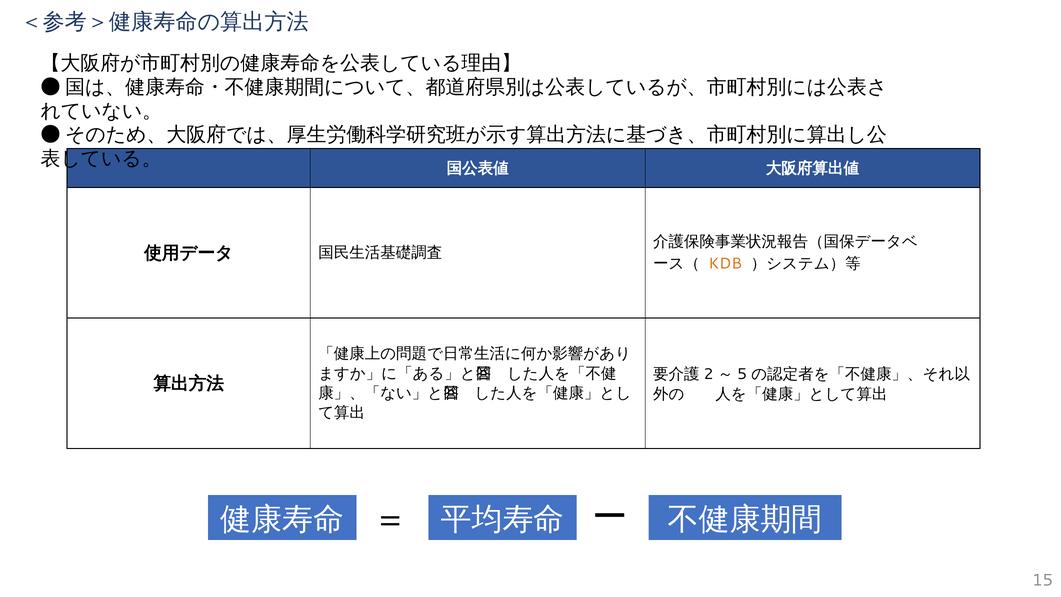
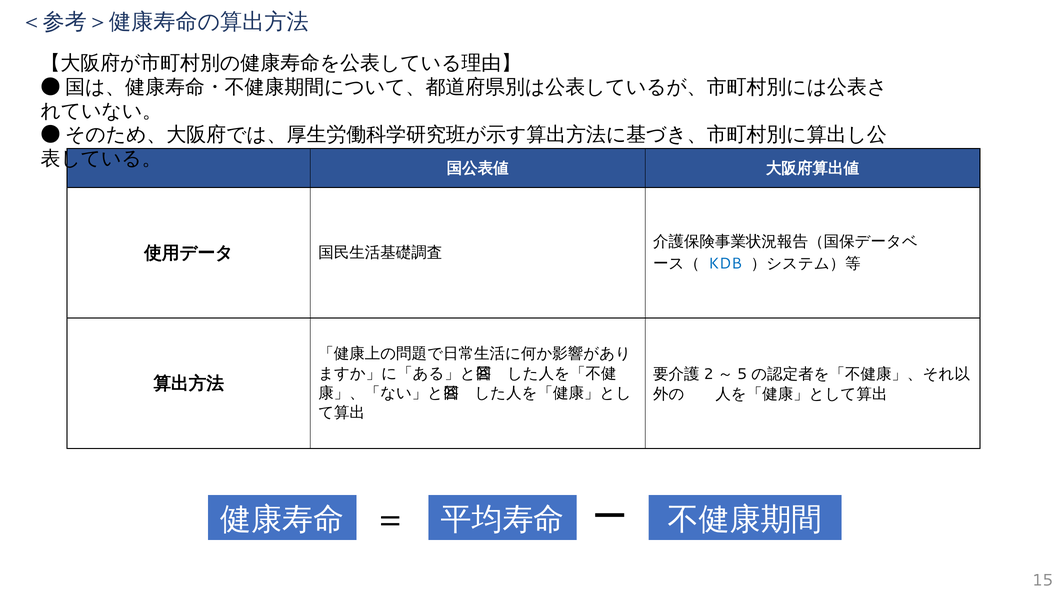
KDB colour: orange -> blue
